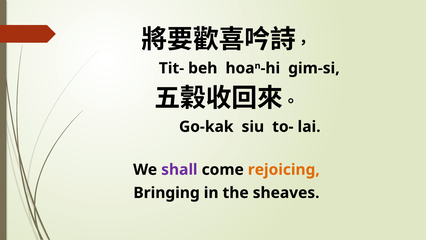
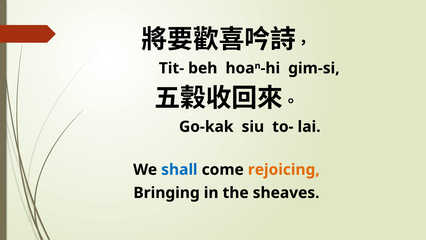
shall colour: purple -> blue
